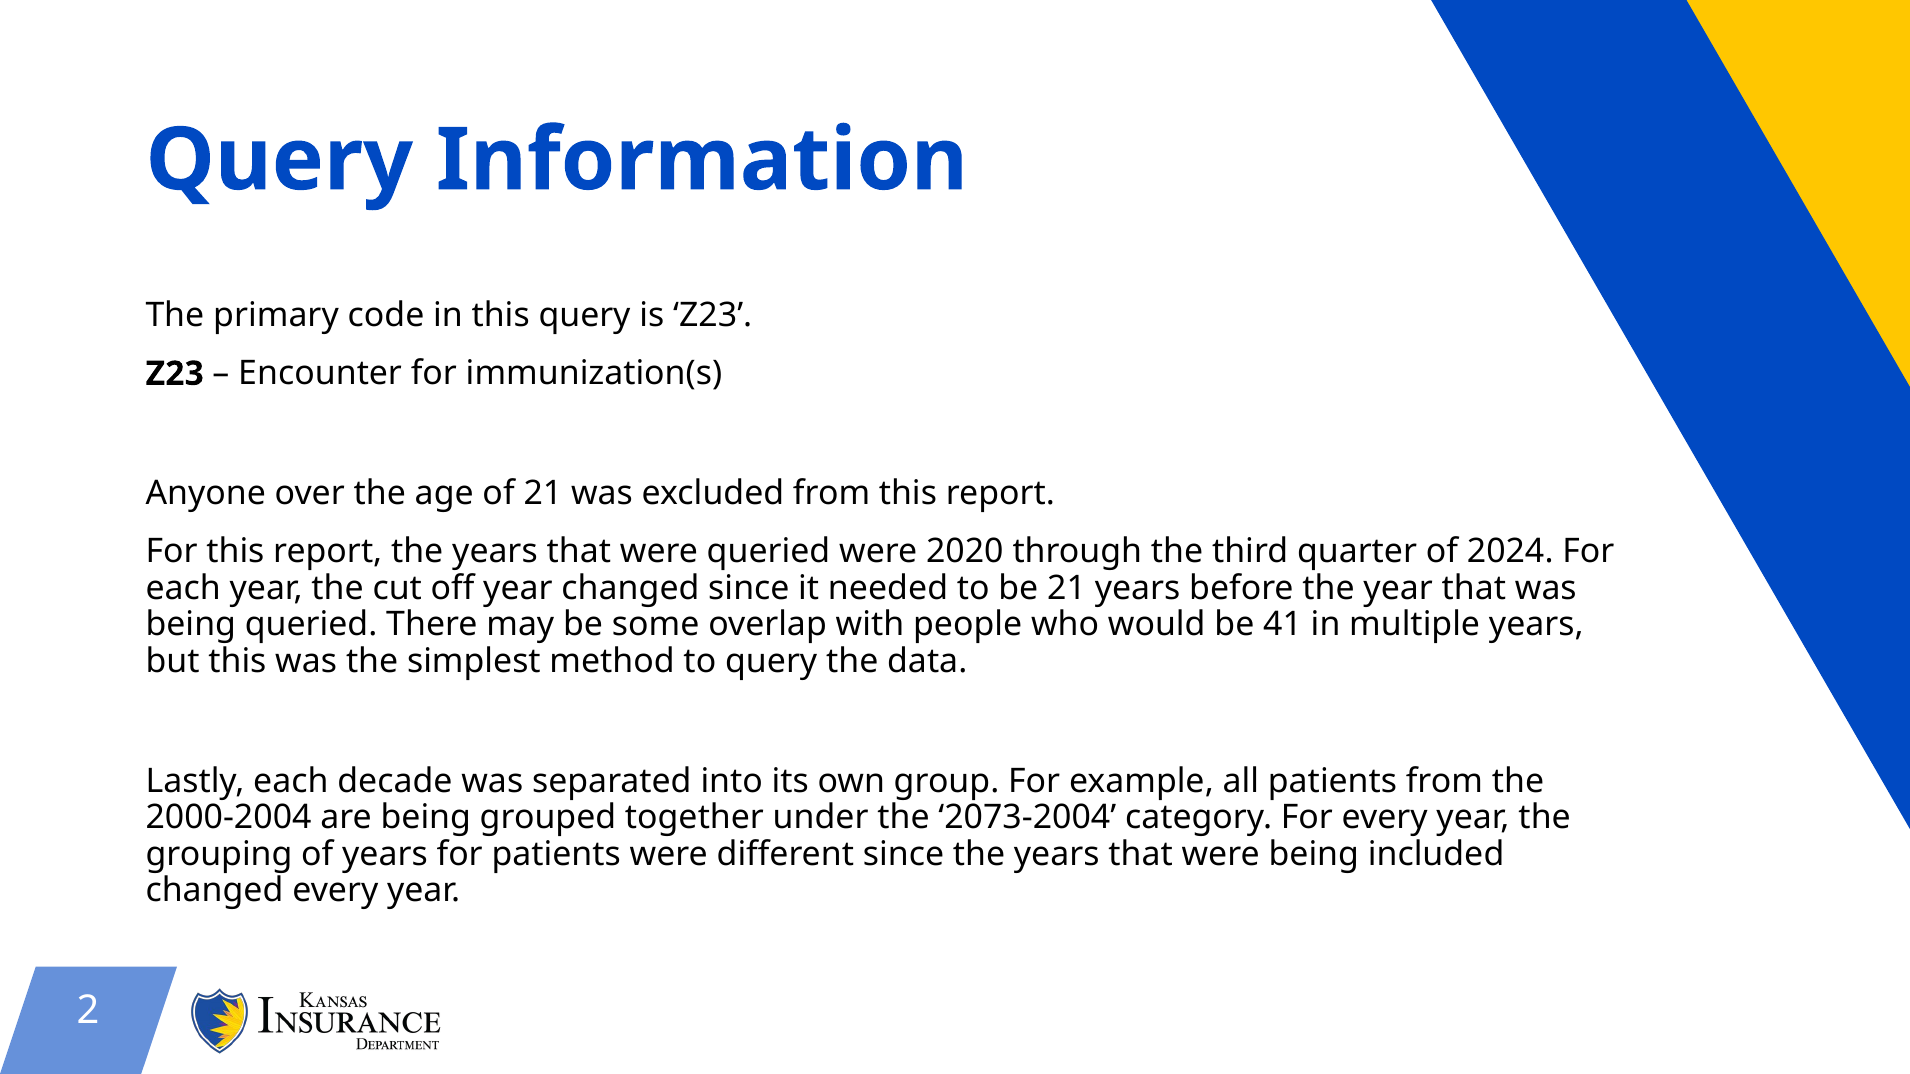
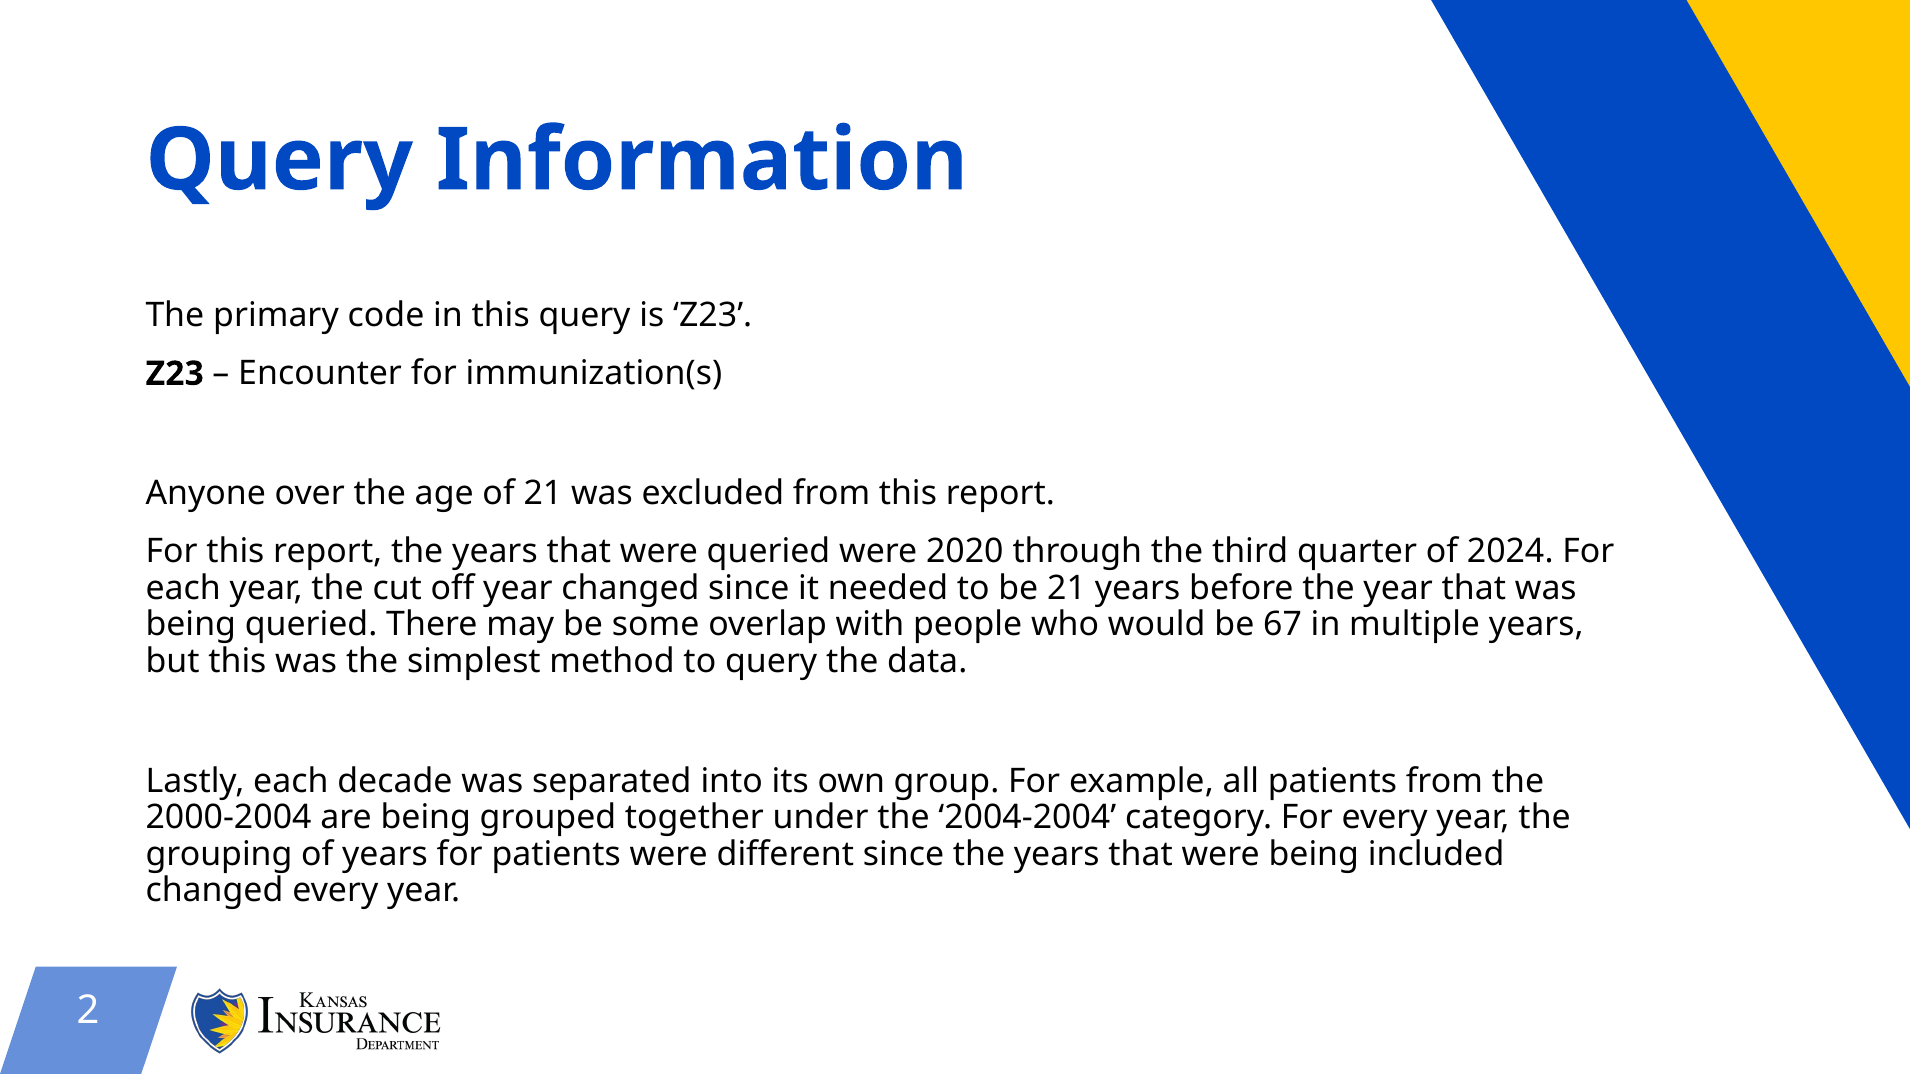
41: 41 -> 67
2073-2004: 2073-2004 -> 2004-2004
